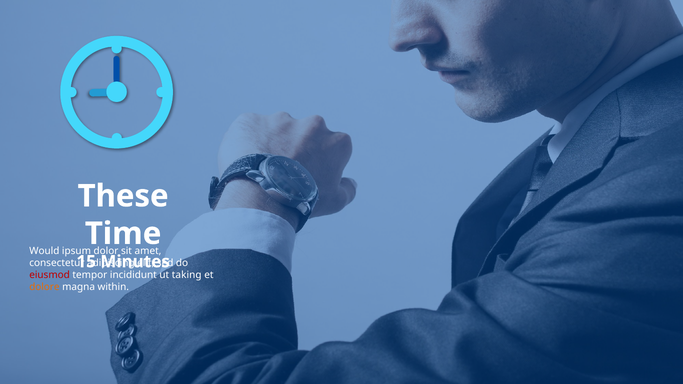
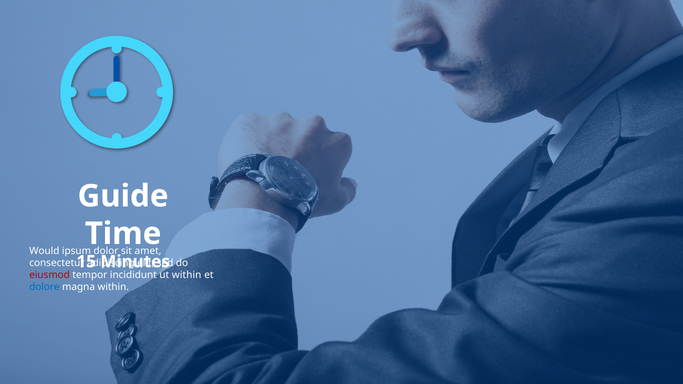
These: These -> Guide
taking at (187, 275): taking -> within
dolore colour: orange -> blue
